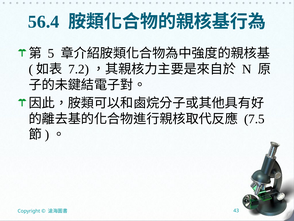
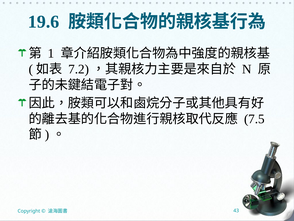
56.4: 56.4 -> 19.6
5: 5 -> 1
